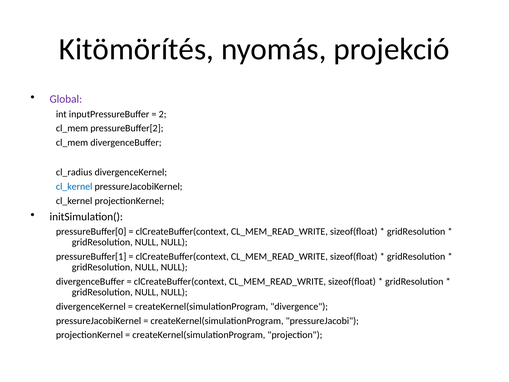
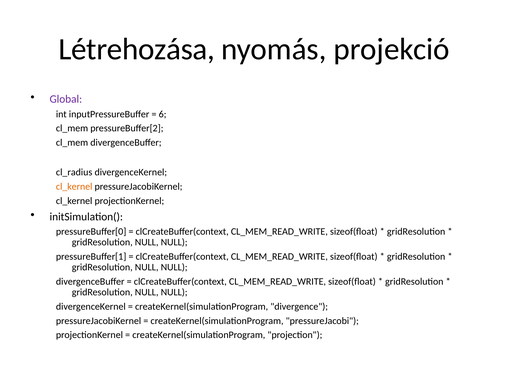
Kitömörítés: Kitömörítés -> Létrehozása
2: 2 -> 6
cl_kernel at (74, 187) colour: blue -> orange
